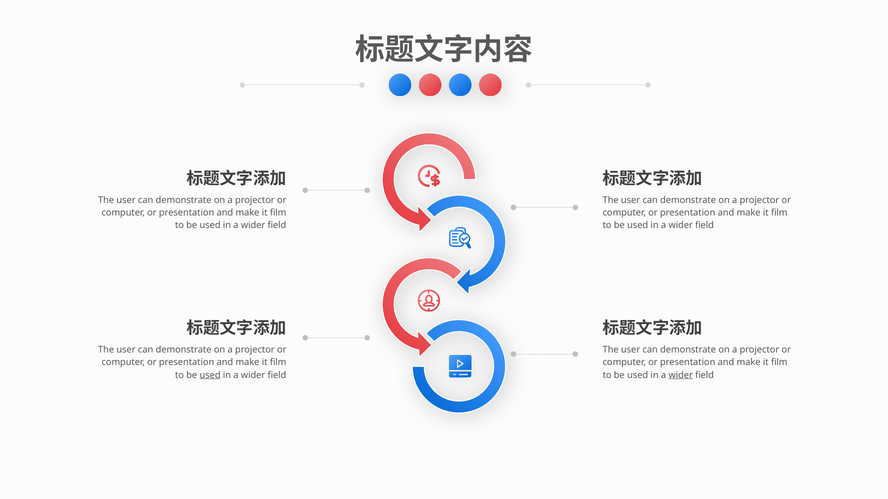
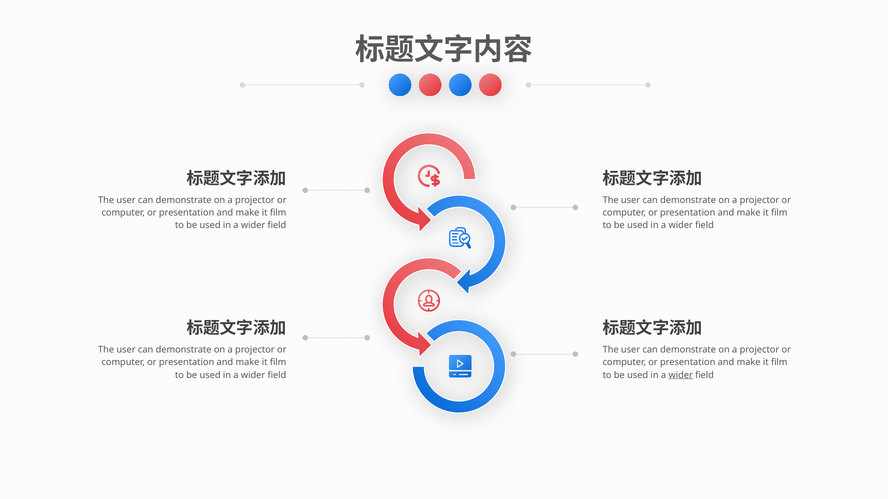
used at (210, 375) underline: present -> none
